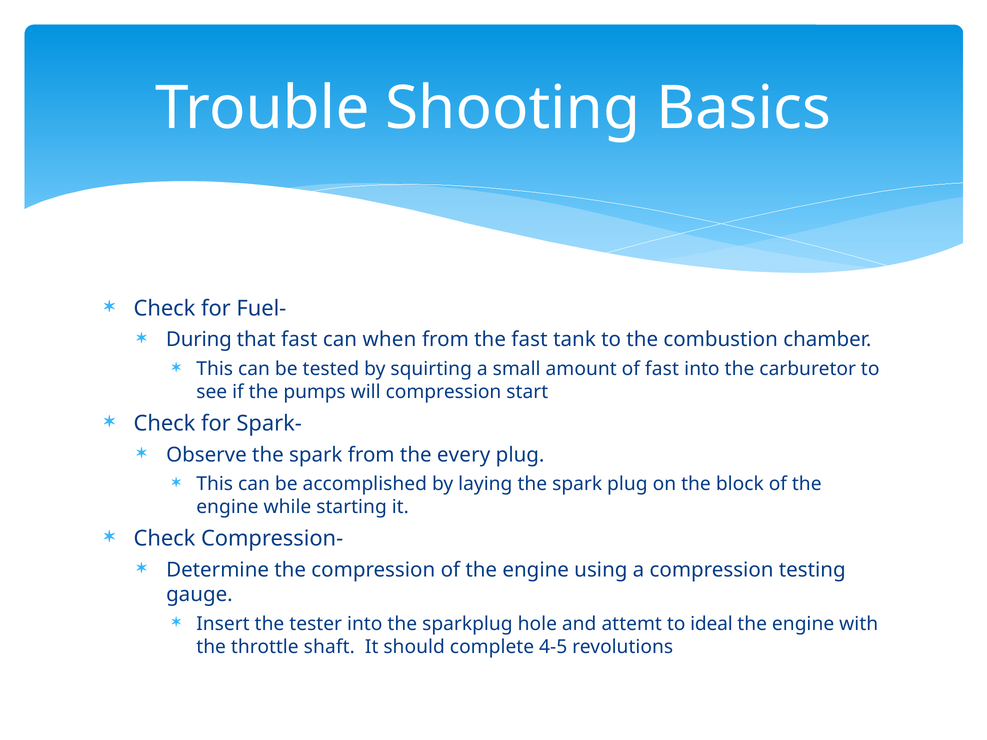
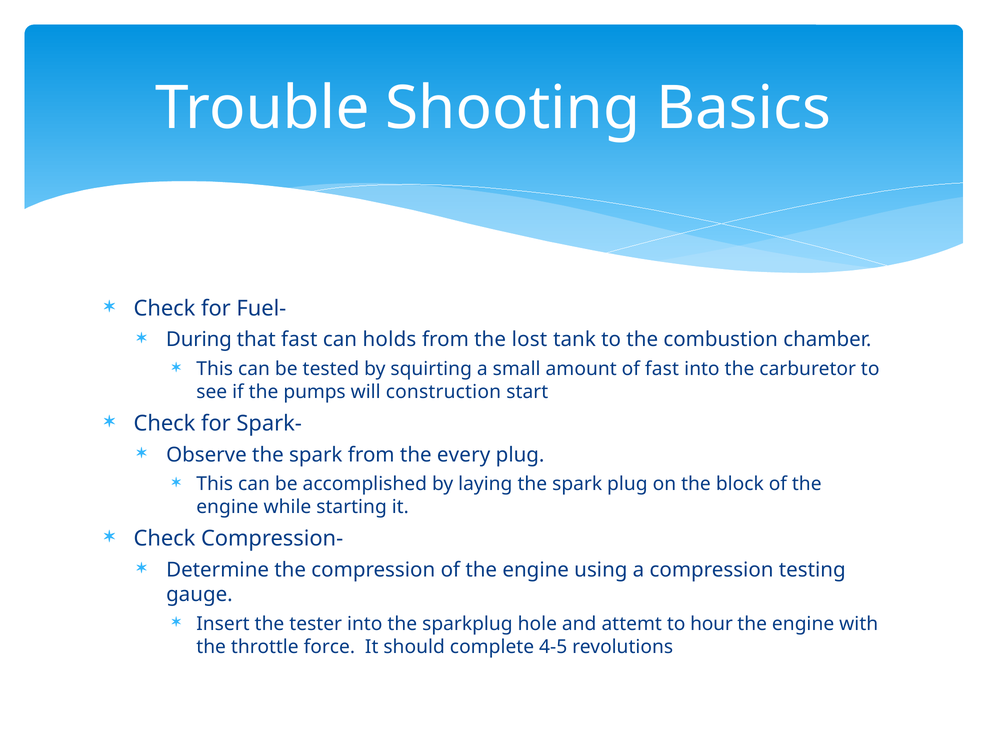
when: when -> holds
the fast: fast -> lost
will compression: compression -> construction
ideal: ideal -> hour
shaft: shaft -> force
